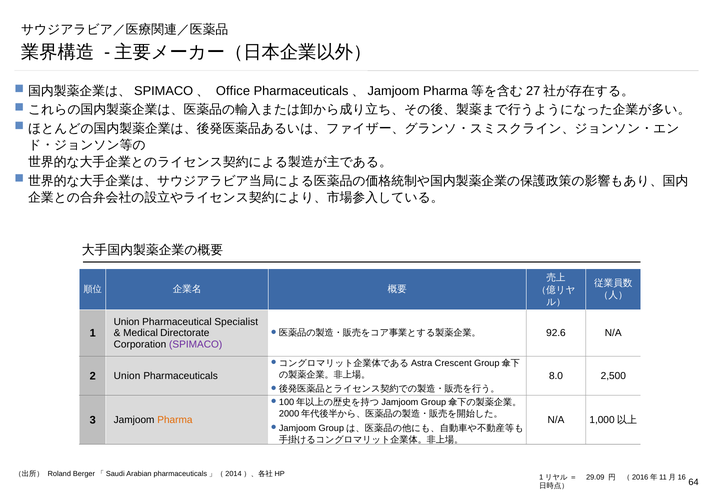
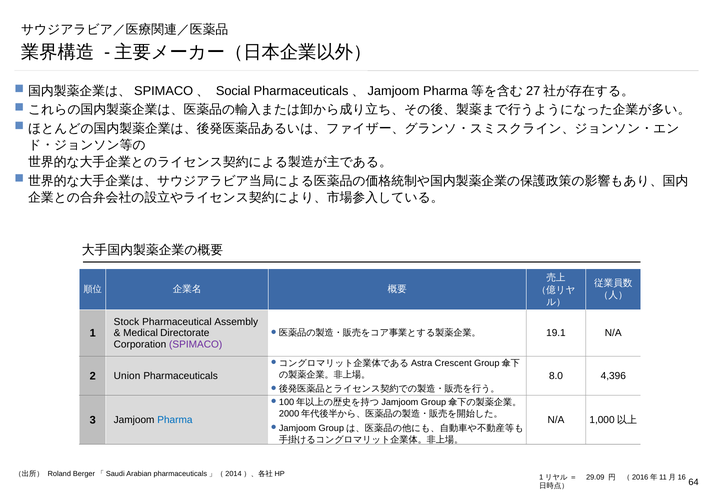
Office: Office -> Social
Union at (127, 322): Union -> Stock
Specialist: Specialist -> Assembly
92.6: 92.6 -> 19.1
2,500: 2,500 -> 4,396
Pharma colour: orange -> blue
